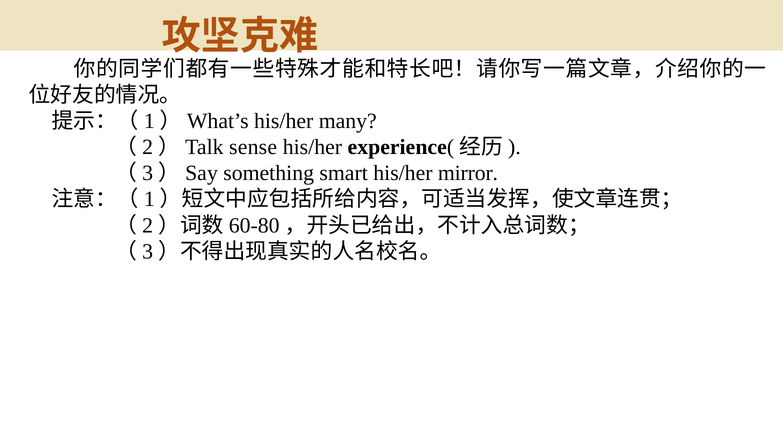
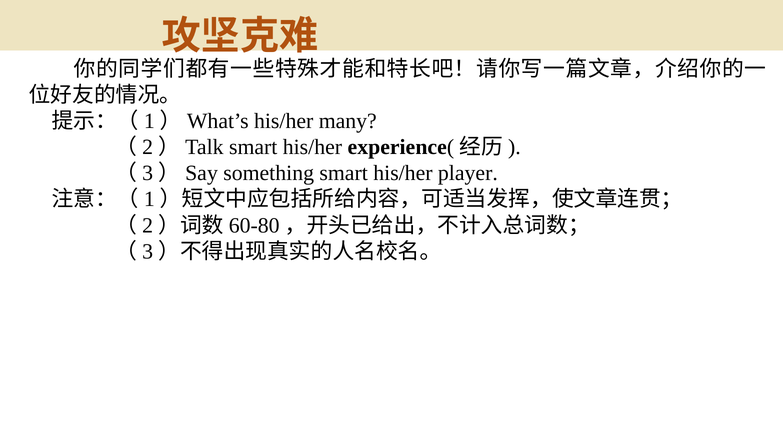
（2）Talk sense: sense -> smart
mirror: mirror -> player
